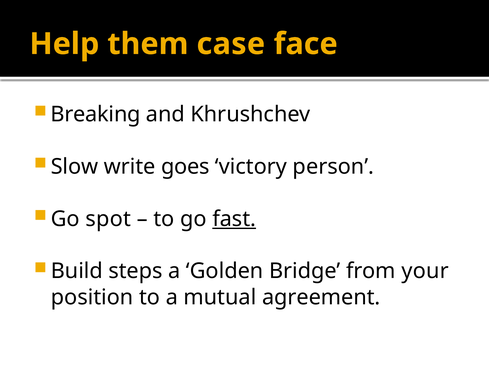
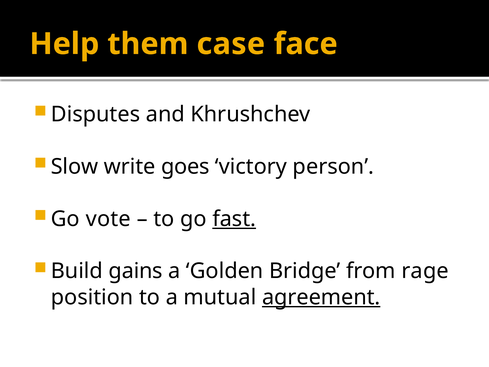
Breaking: Breaking -> Disputes
spot: spot -> vote
steps: steps -> gains
your: your -> rage
agreement underline: none -> present
